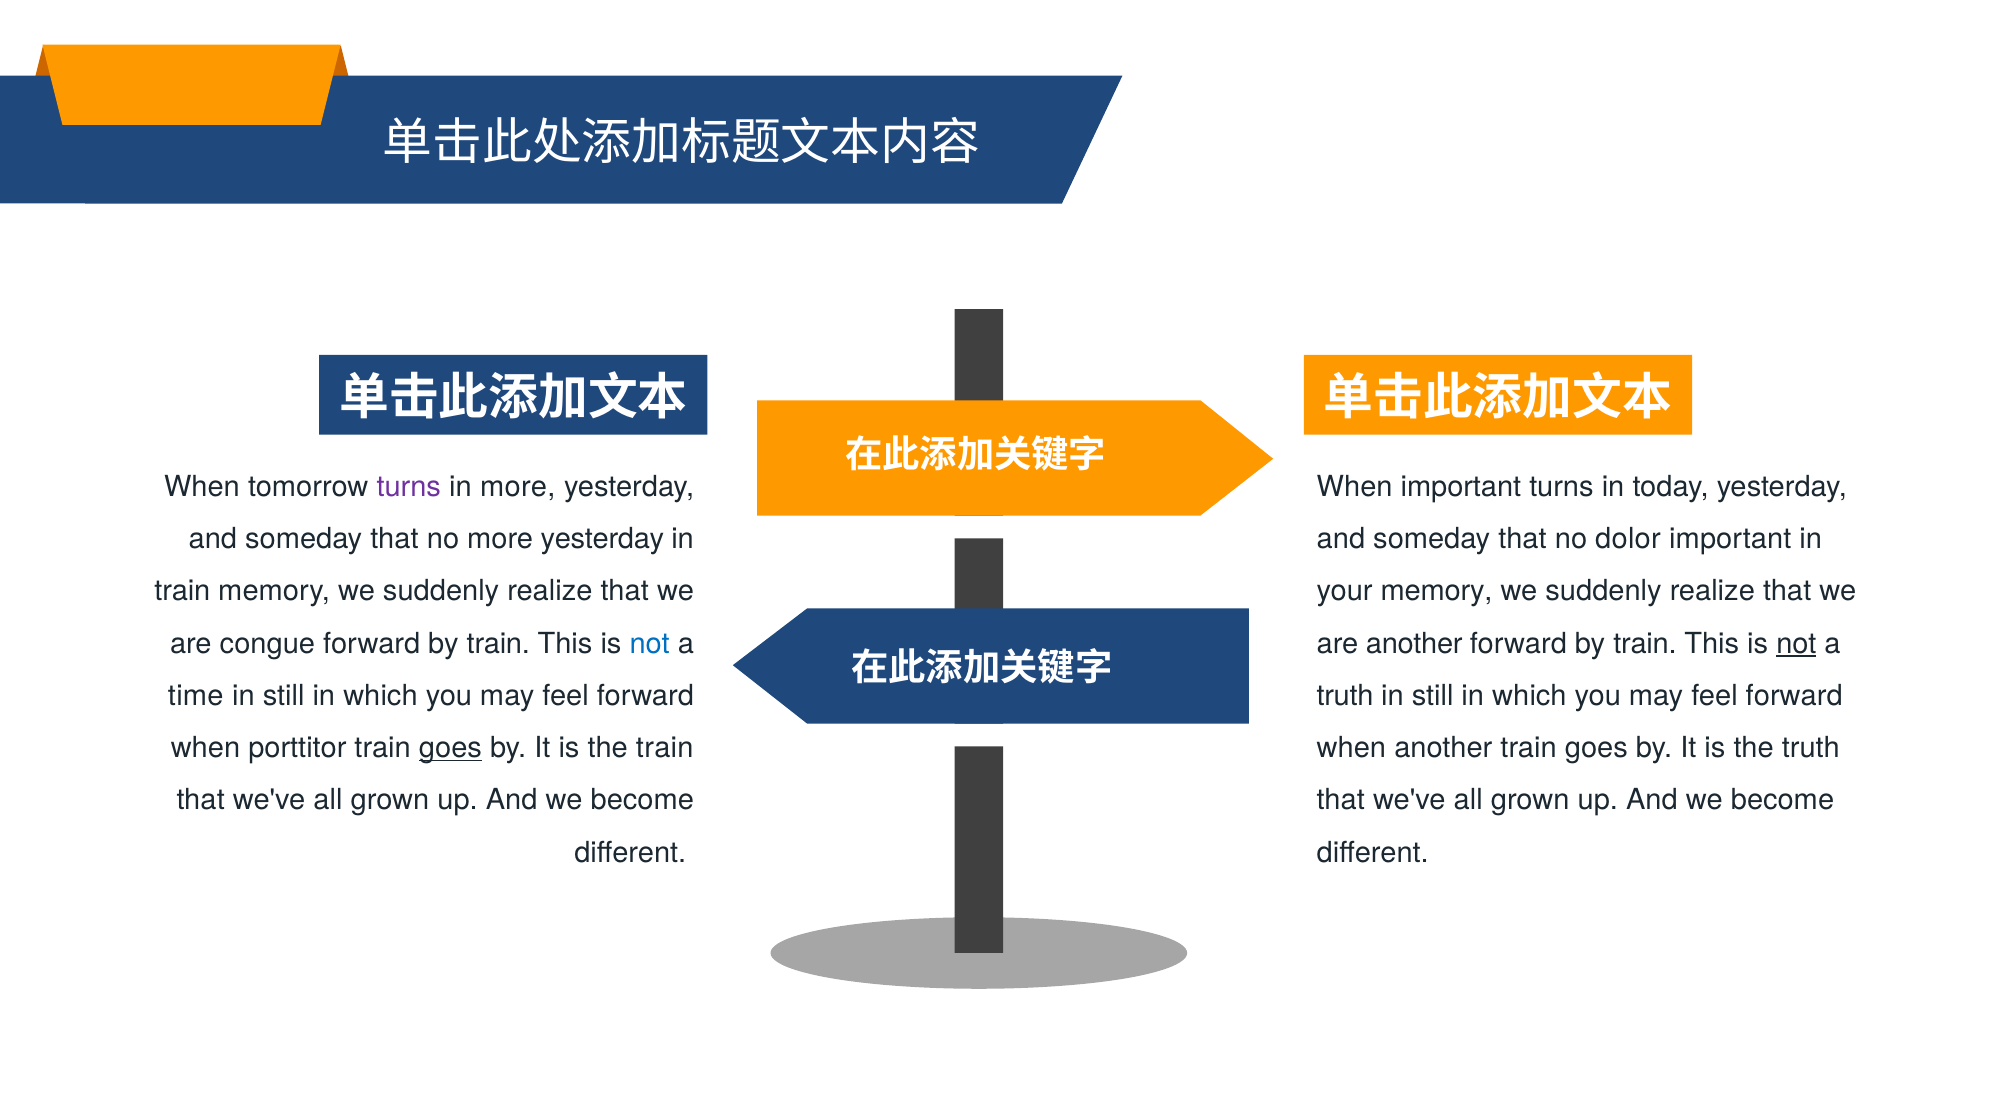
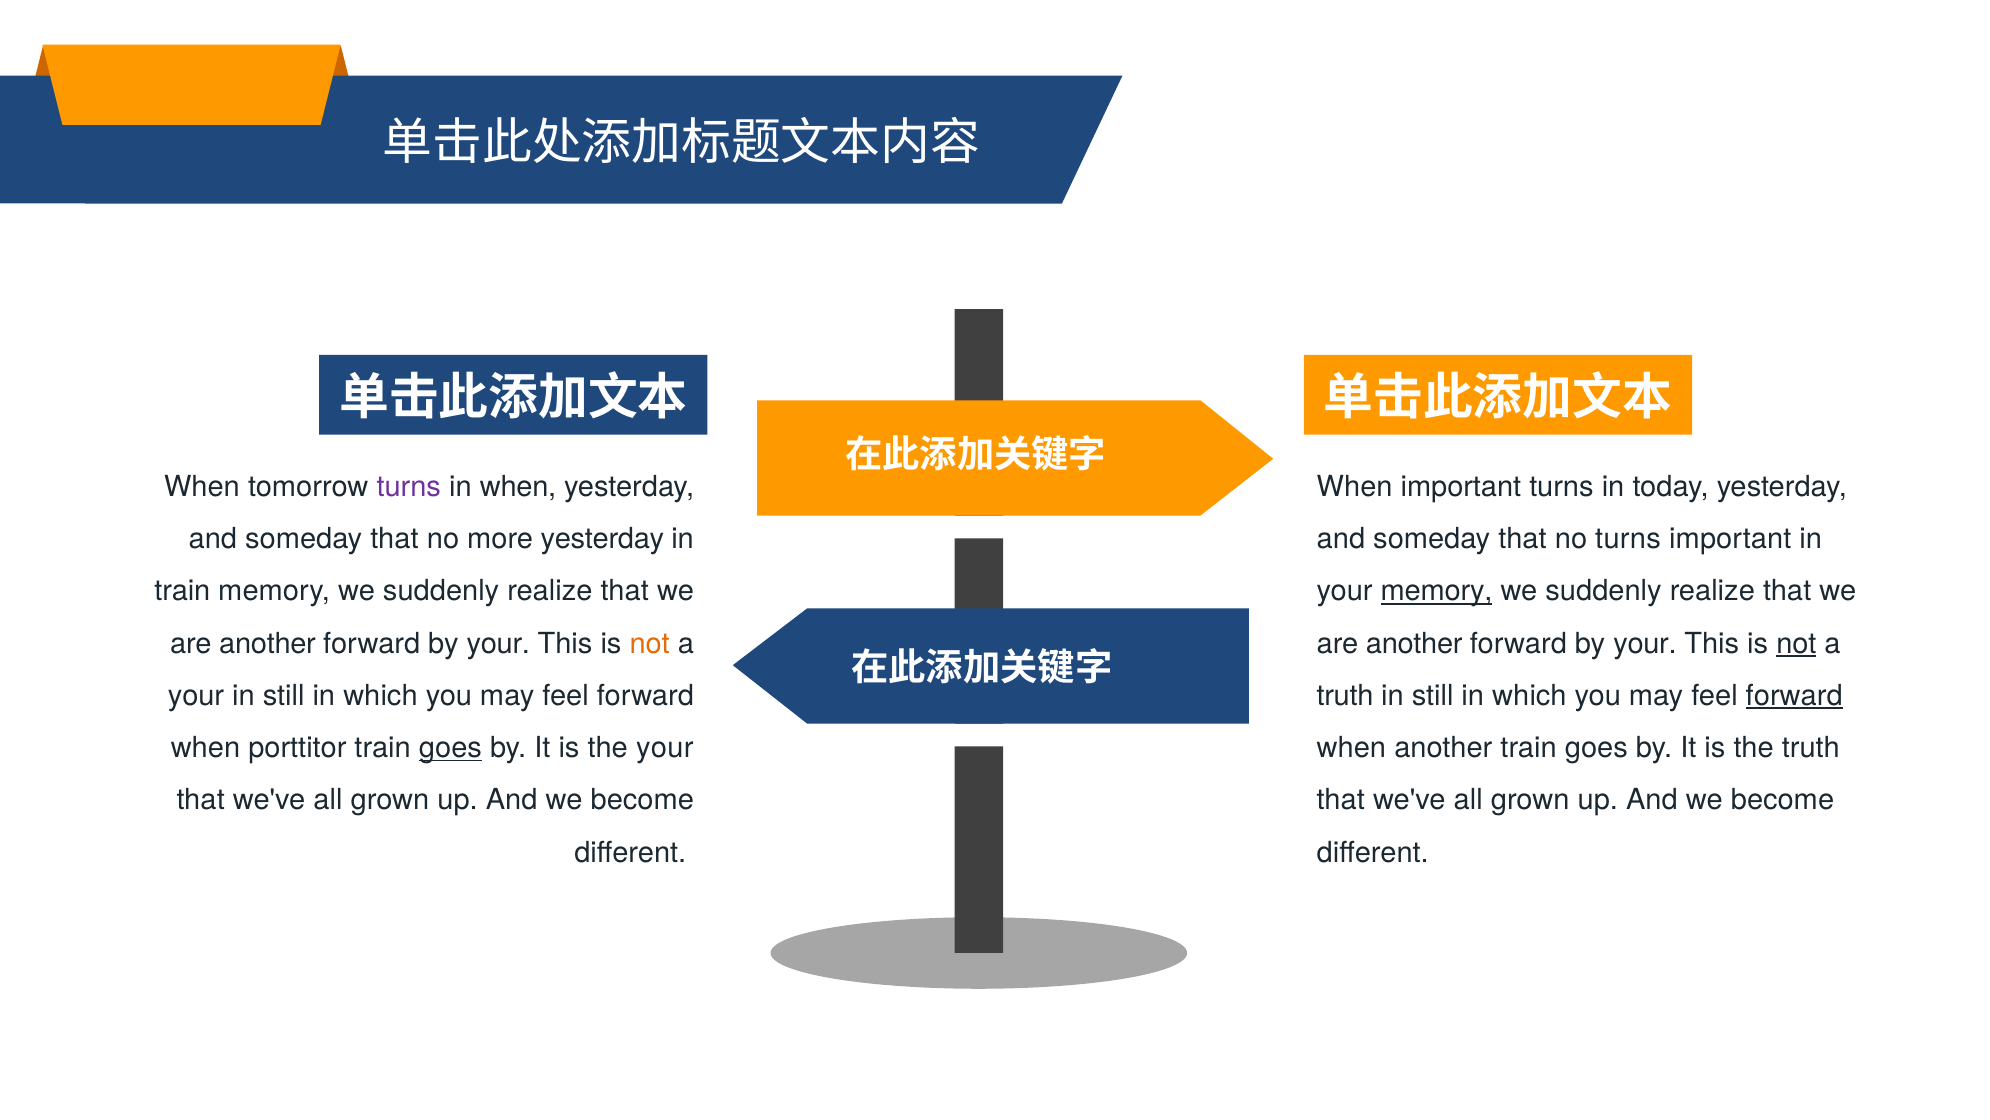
in more: more -> when
no dolor: dolor -> turns
memory at (1437, 591) underline: none -> present
congue at (267, 643): congue -> another
train at (498, 643): train -> your
not at (650, 643) colour: blue -> orange
train at (1645, 643): train -> your
time at (196, 695): time -> your
forward at (1794, 695) underline: none -> present
the train: train -> your
